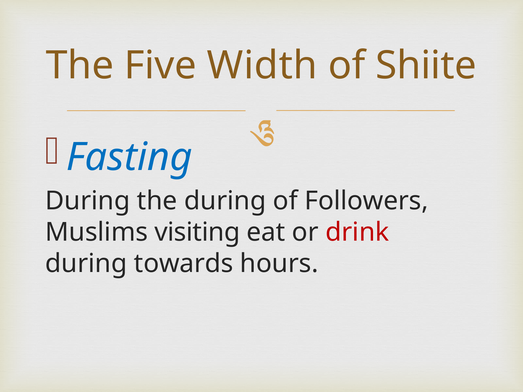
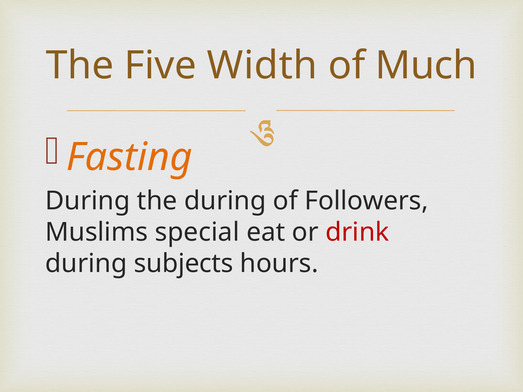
Shiite: Shiite -> Much
Fasting colour: blue -> orange
visiting: visiting -> special
towards: towards -> subjects
